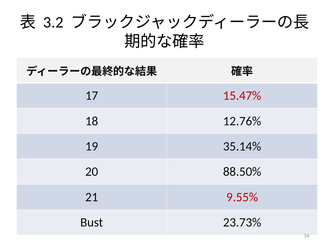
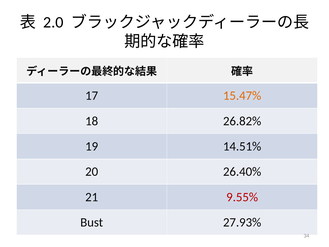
3.2: 3.2 -> 2.0
15.47% colour: red -> orange
12.76%: 12.76% -> 26.82%
35.14%: 35.14% -> 14.51%
88.50%: 88.50% -> 26.40%
23.73%: 23.73% -> 27.93%
